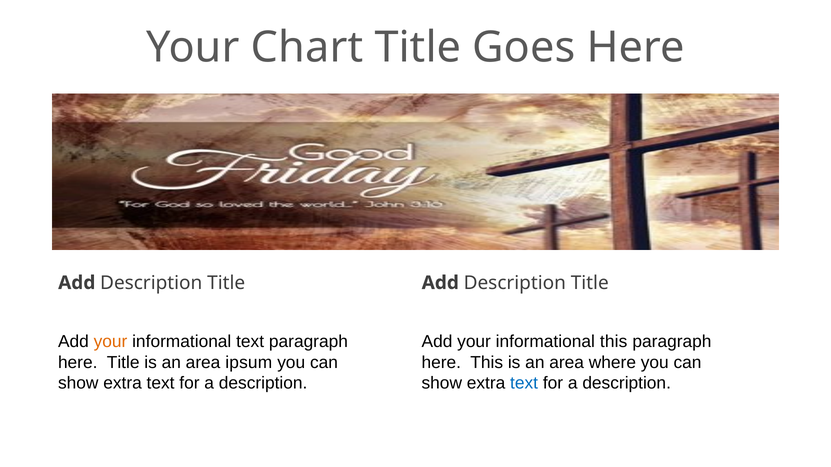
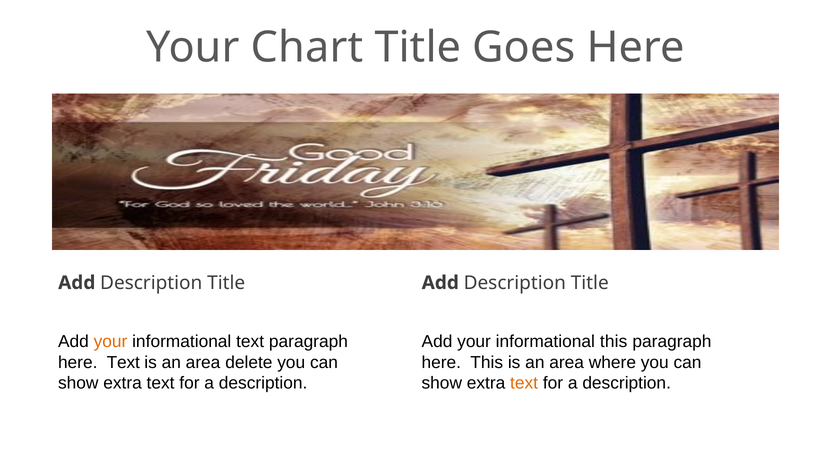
here Title: Title -> Text
ipsum: ipsum -> delete
text at (524, 383) colour: blue -> orange
